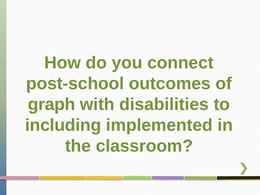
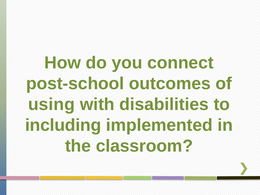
graph: graph -> using
